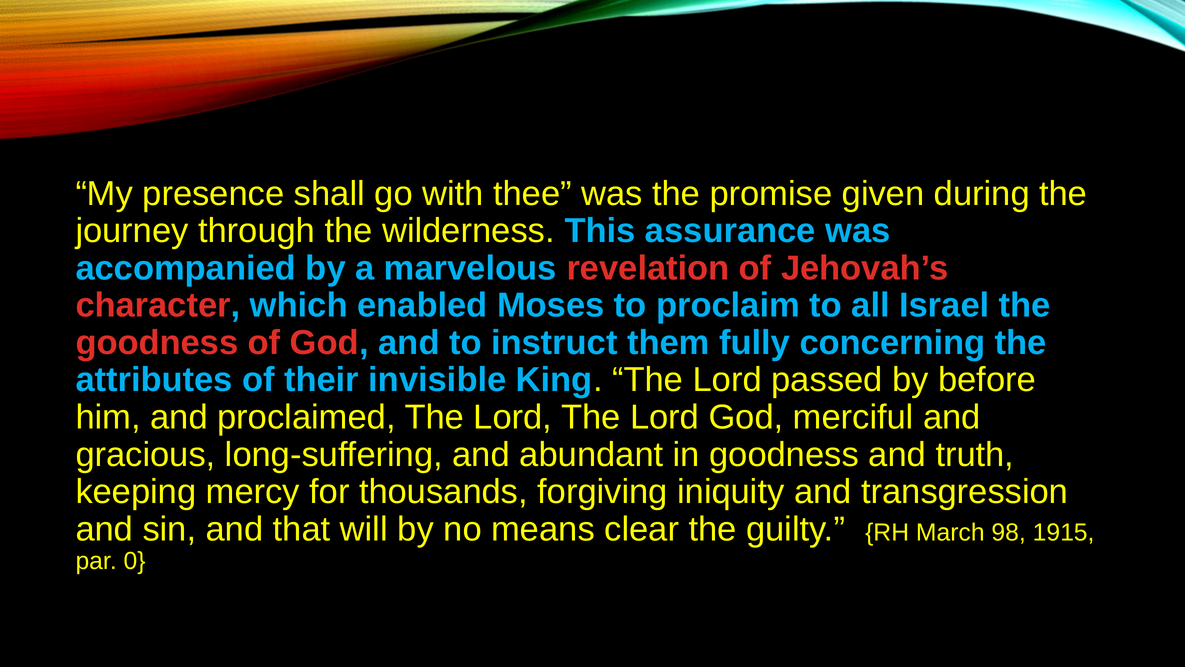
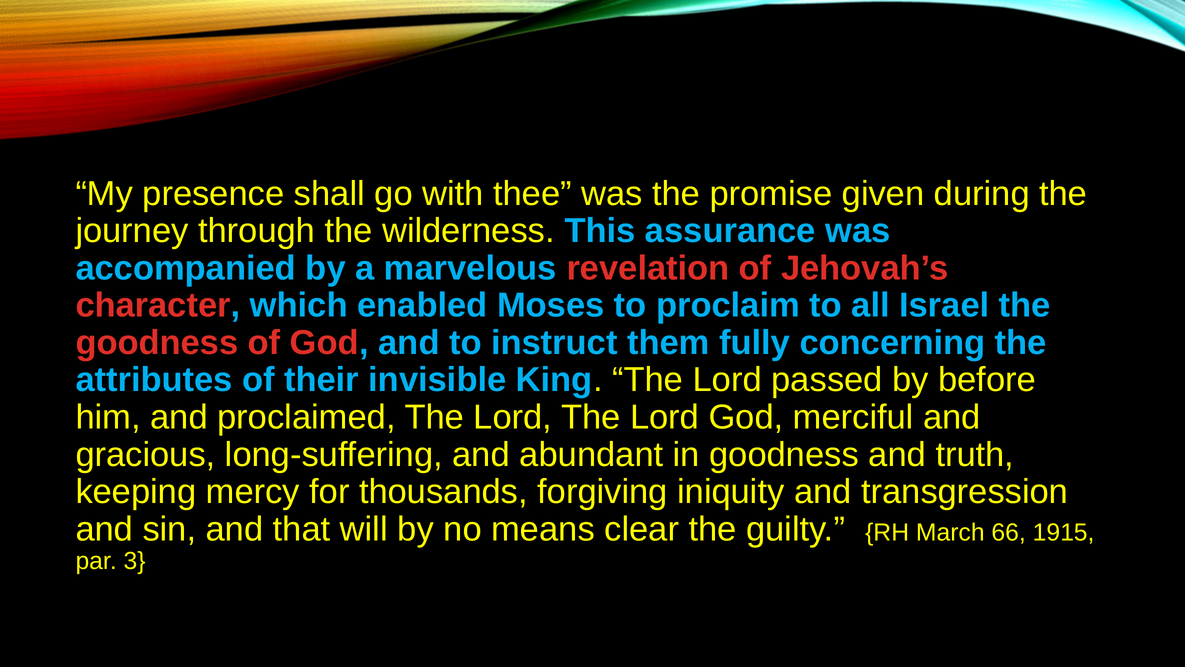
98: 98 -> 66
0: 0 -> 3
